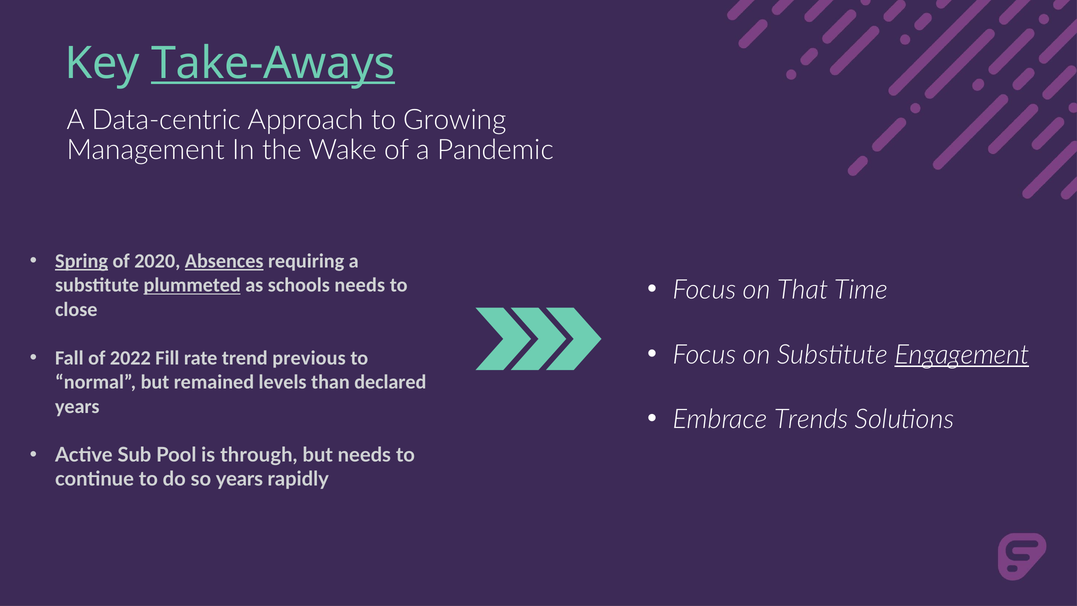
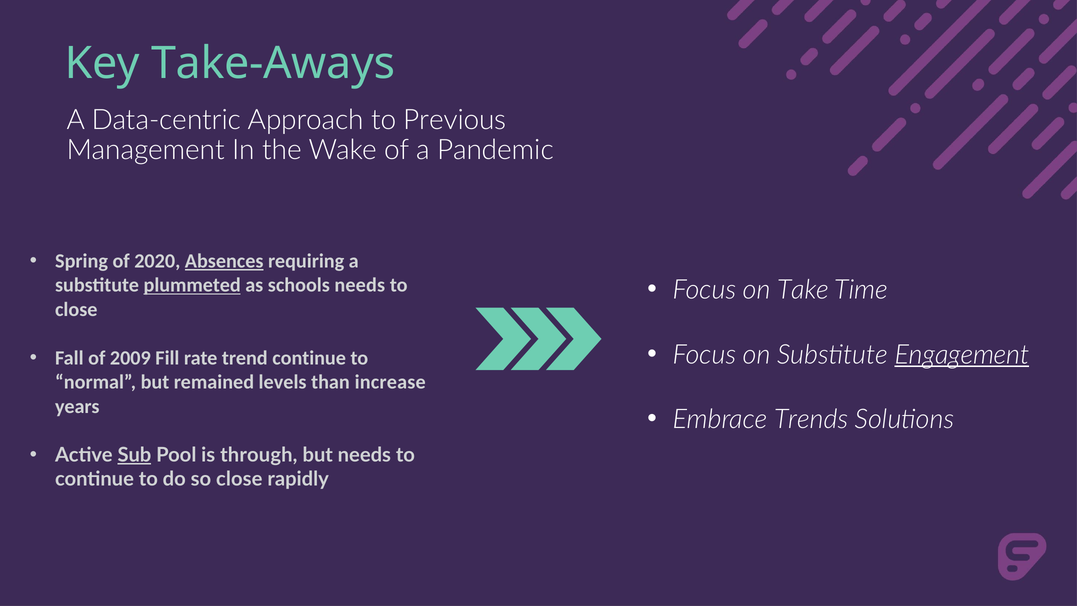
Take-Aways underline: present -> none
Growing: Growing -> Previous
Spring underline: present -> none
That: That -> Take
2022: 2022 -> 2009
trend previous: previous -> continue
declared: declared -> increase
Sub underline: none -> present
so years: years -> close
